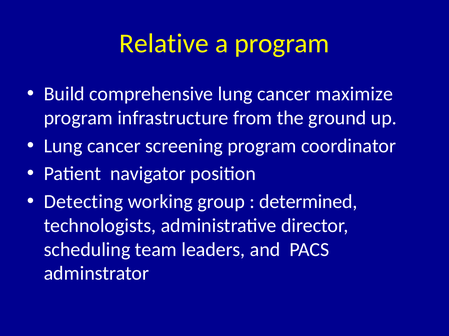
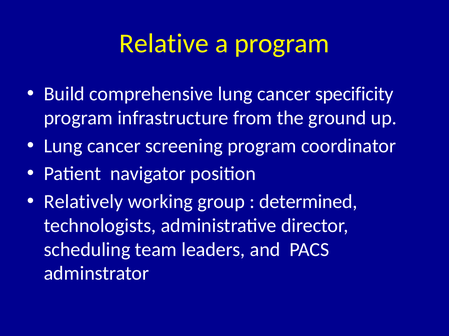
maximize: maximize -> specificity
Detecting: Detecting -> Relatively
